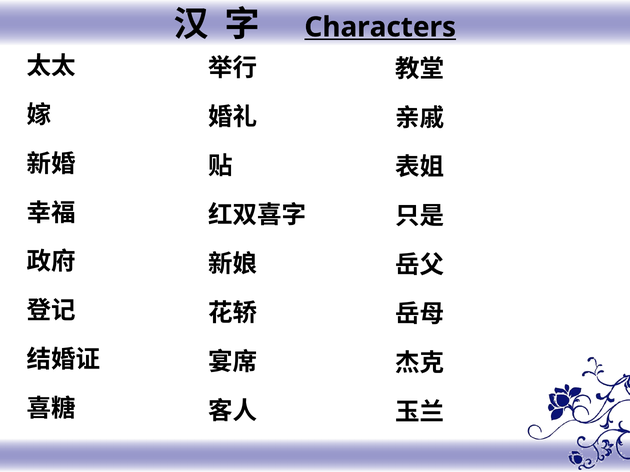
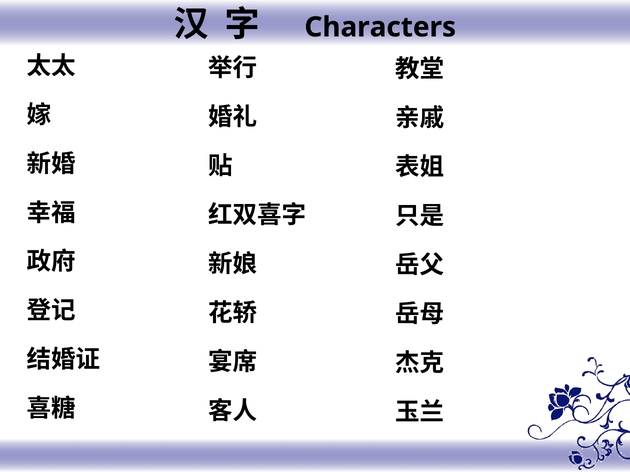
Characters underline: present -> none
